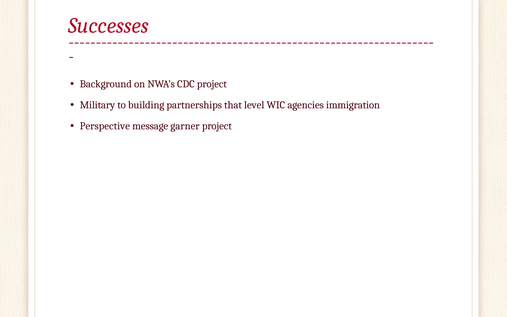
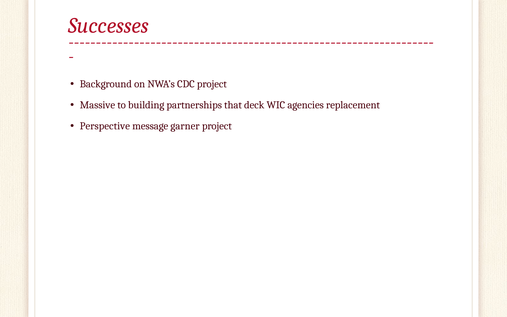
Military: Military -> Massive
level: level -> deck
immigration: immigration -> replacement
